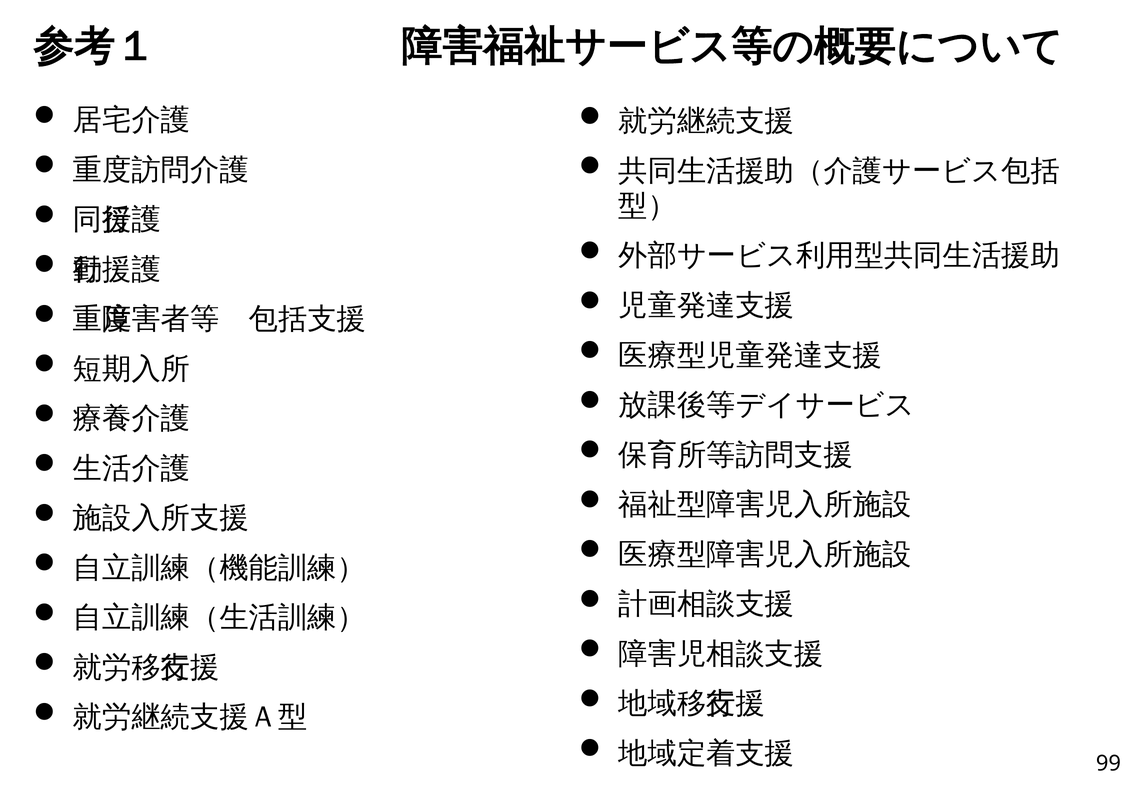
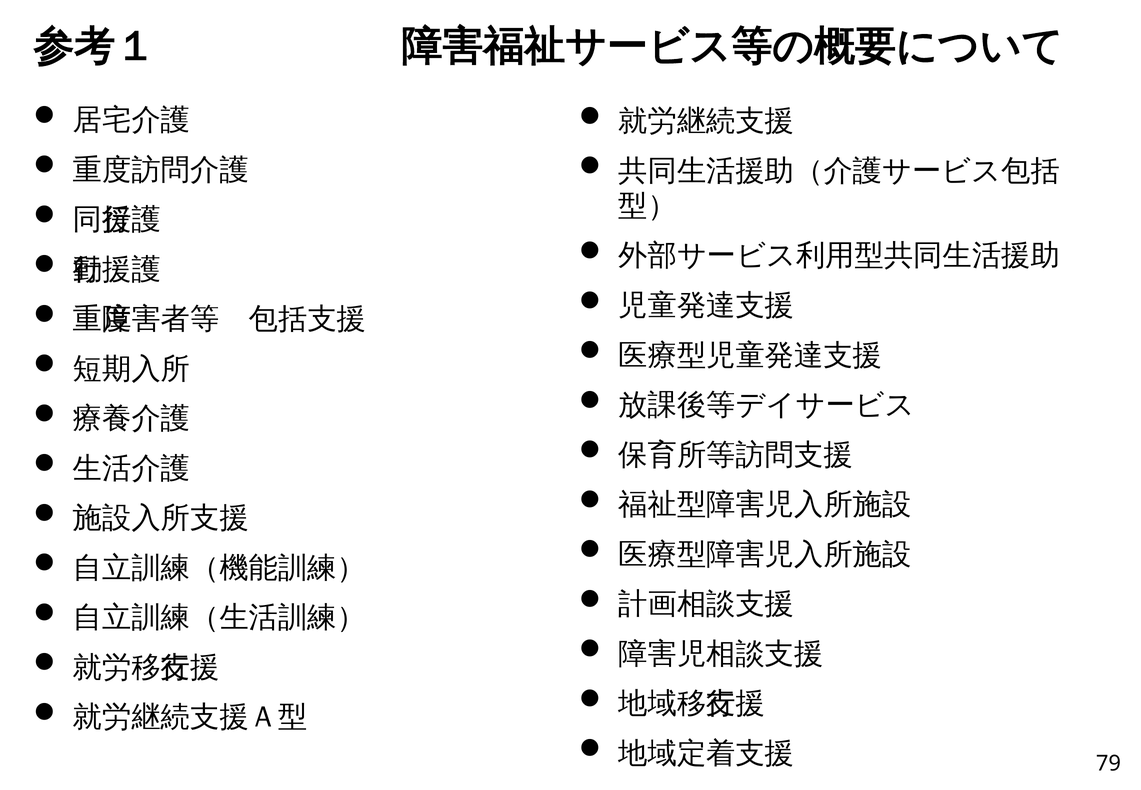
99: 99 -> 79
